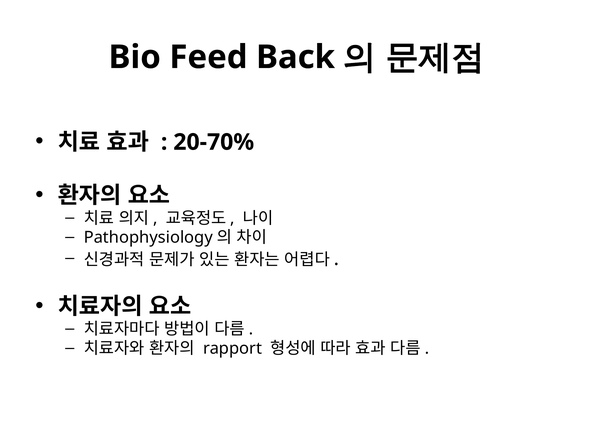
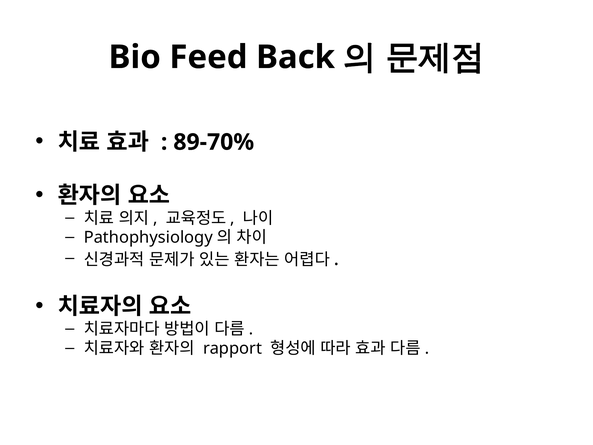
20-70%: 20-70% -> 89-70%
